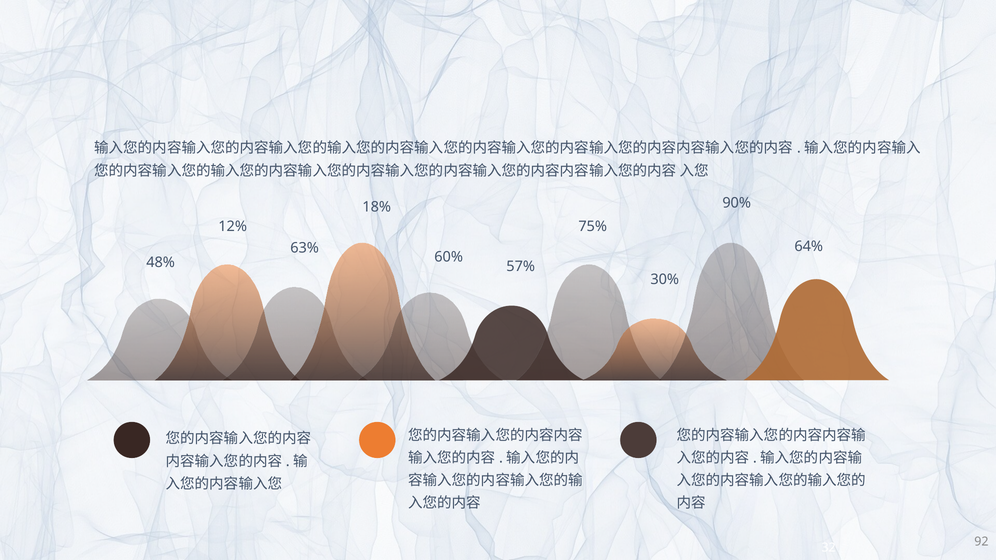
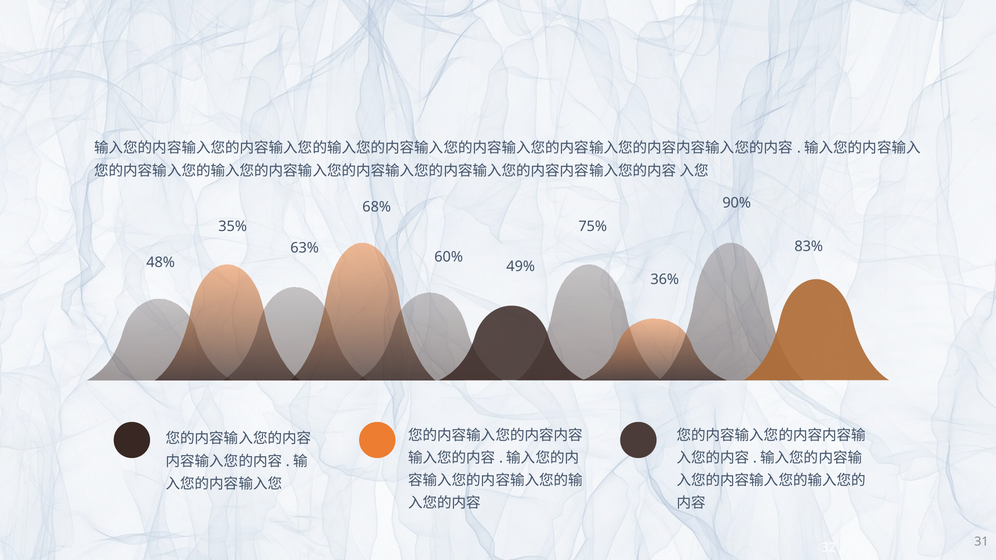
18%: 18% -> 68%
12%: 12% -> 35%
64%: 64% -> 83%
57%: 57% -> 49%
30%: 30% -> 36%
92: 92 -> 31
